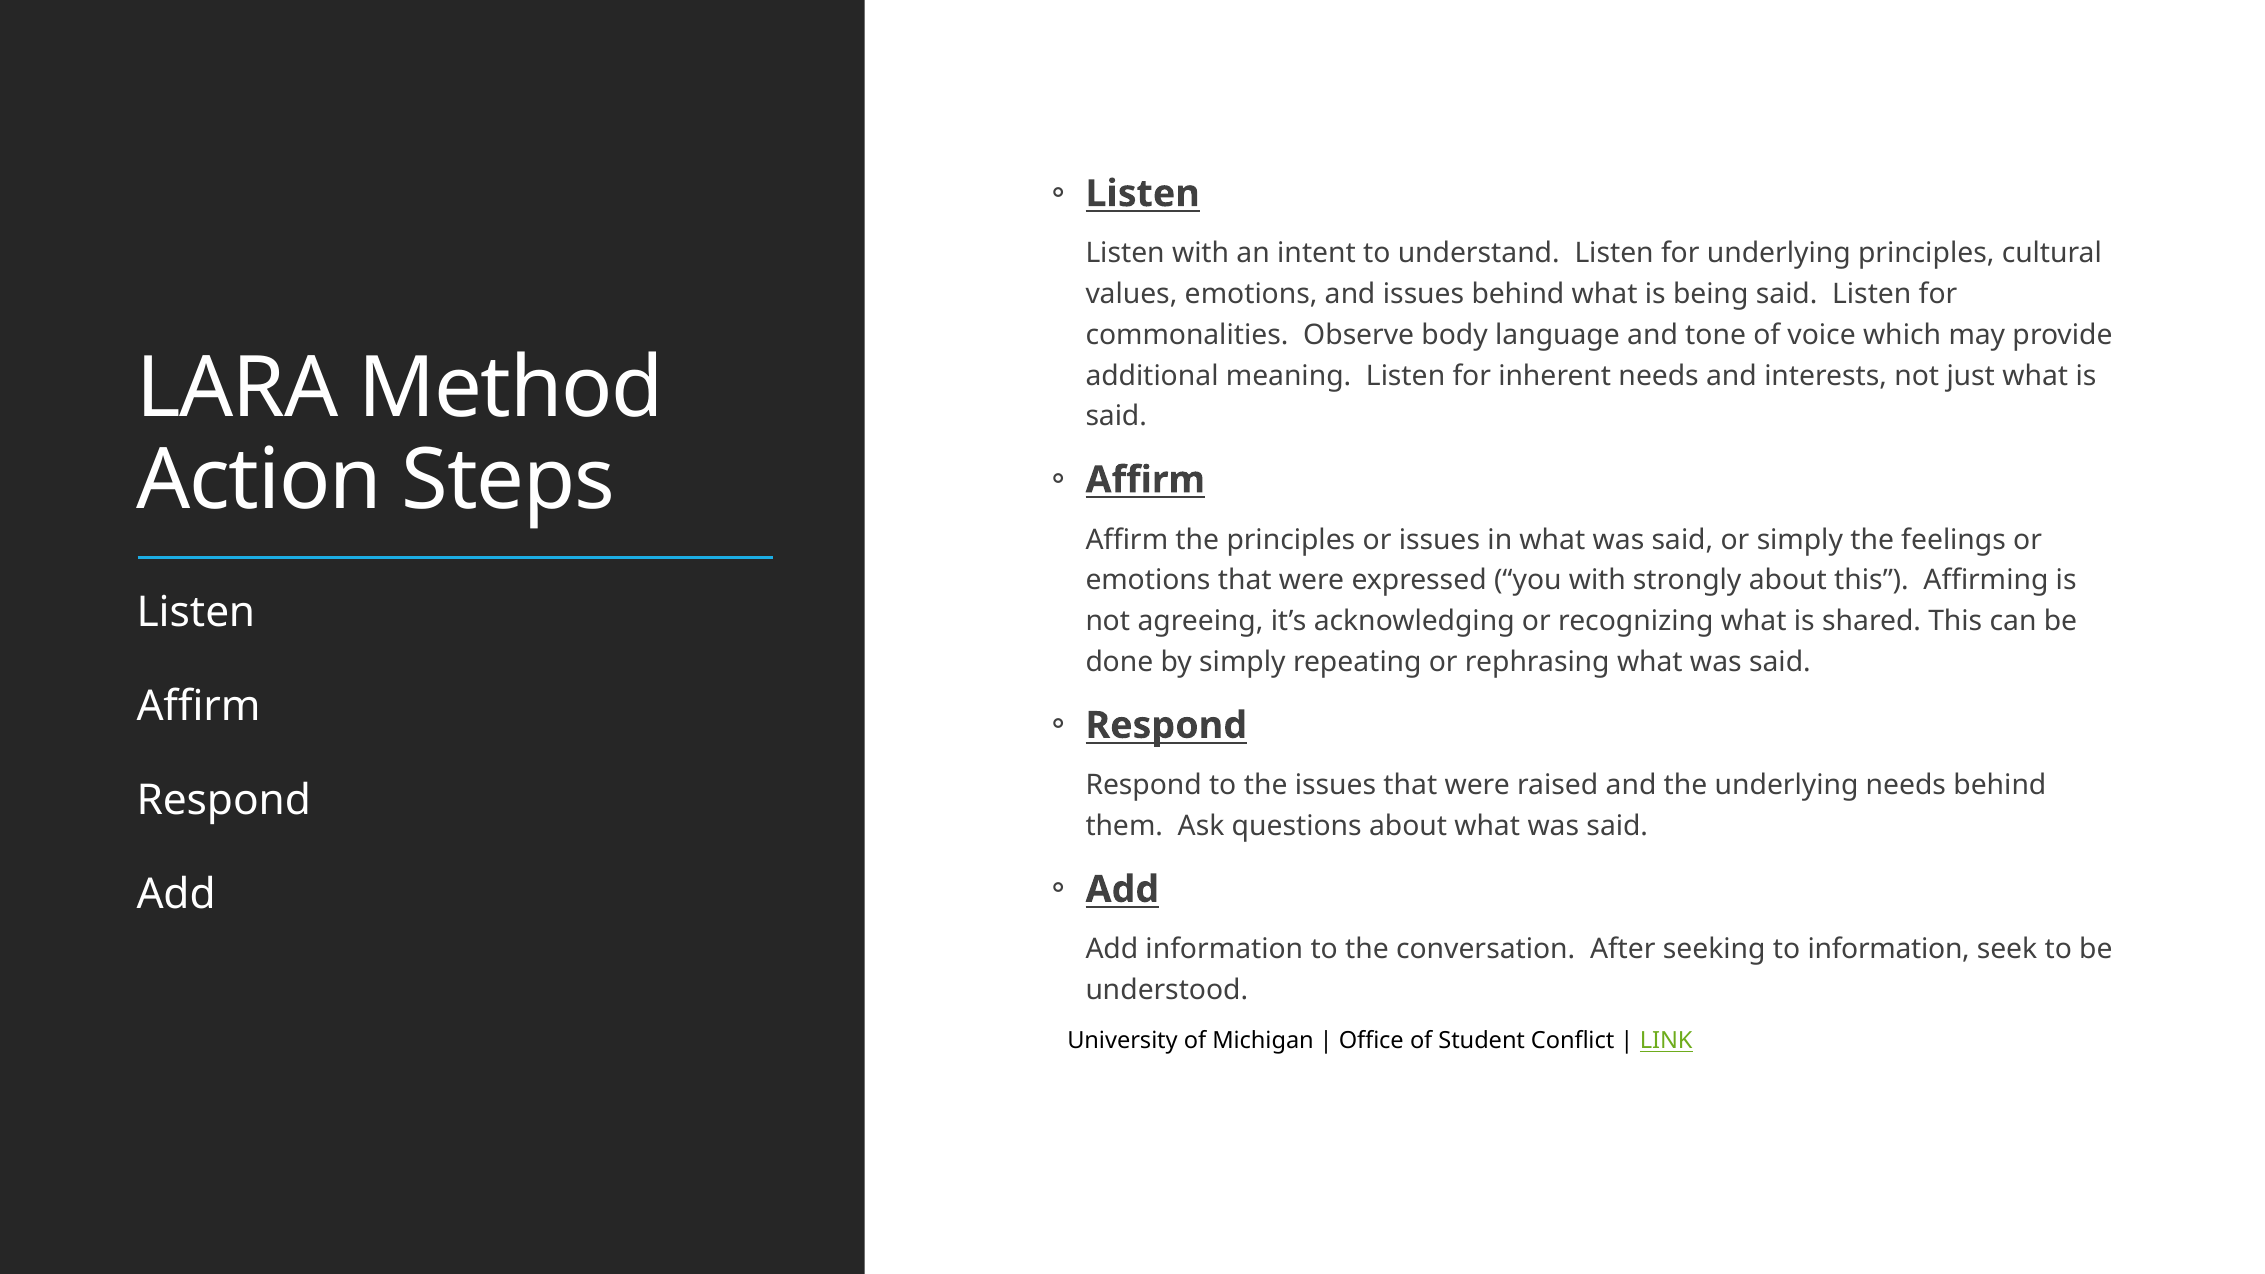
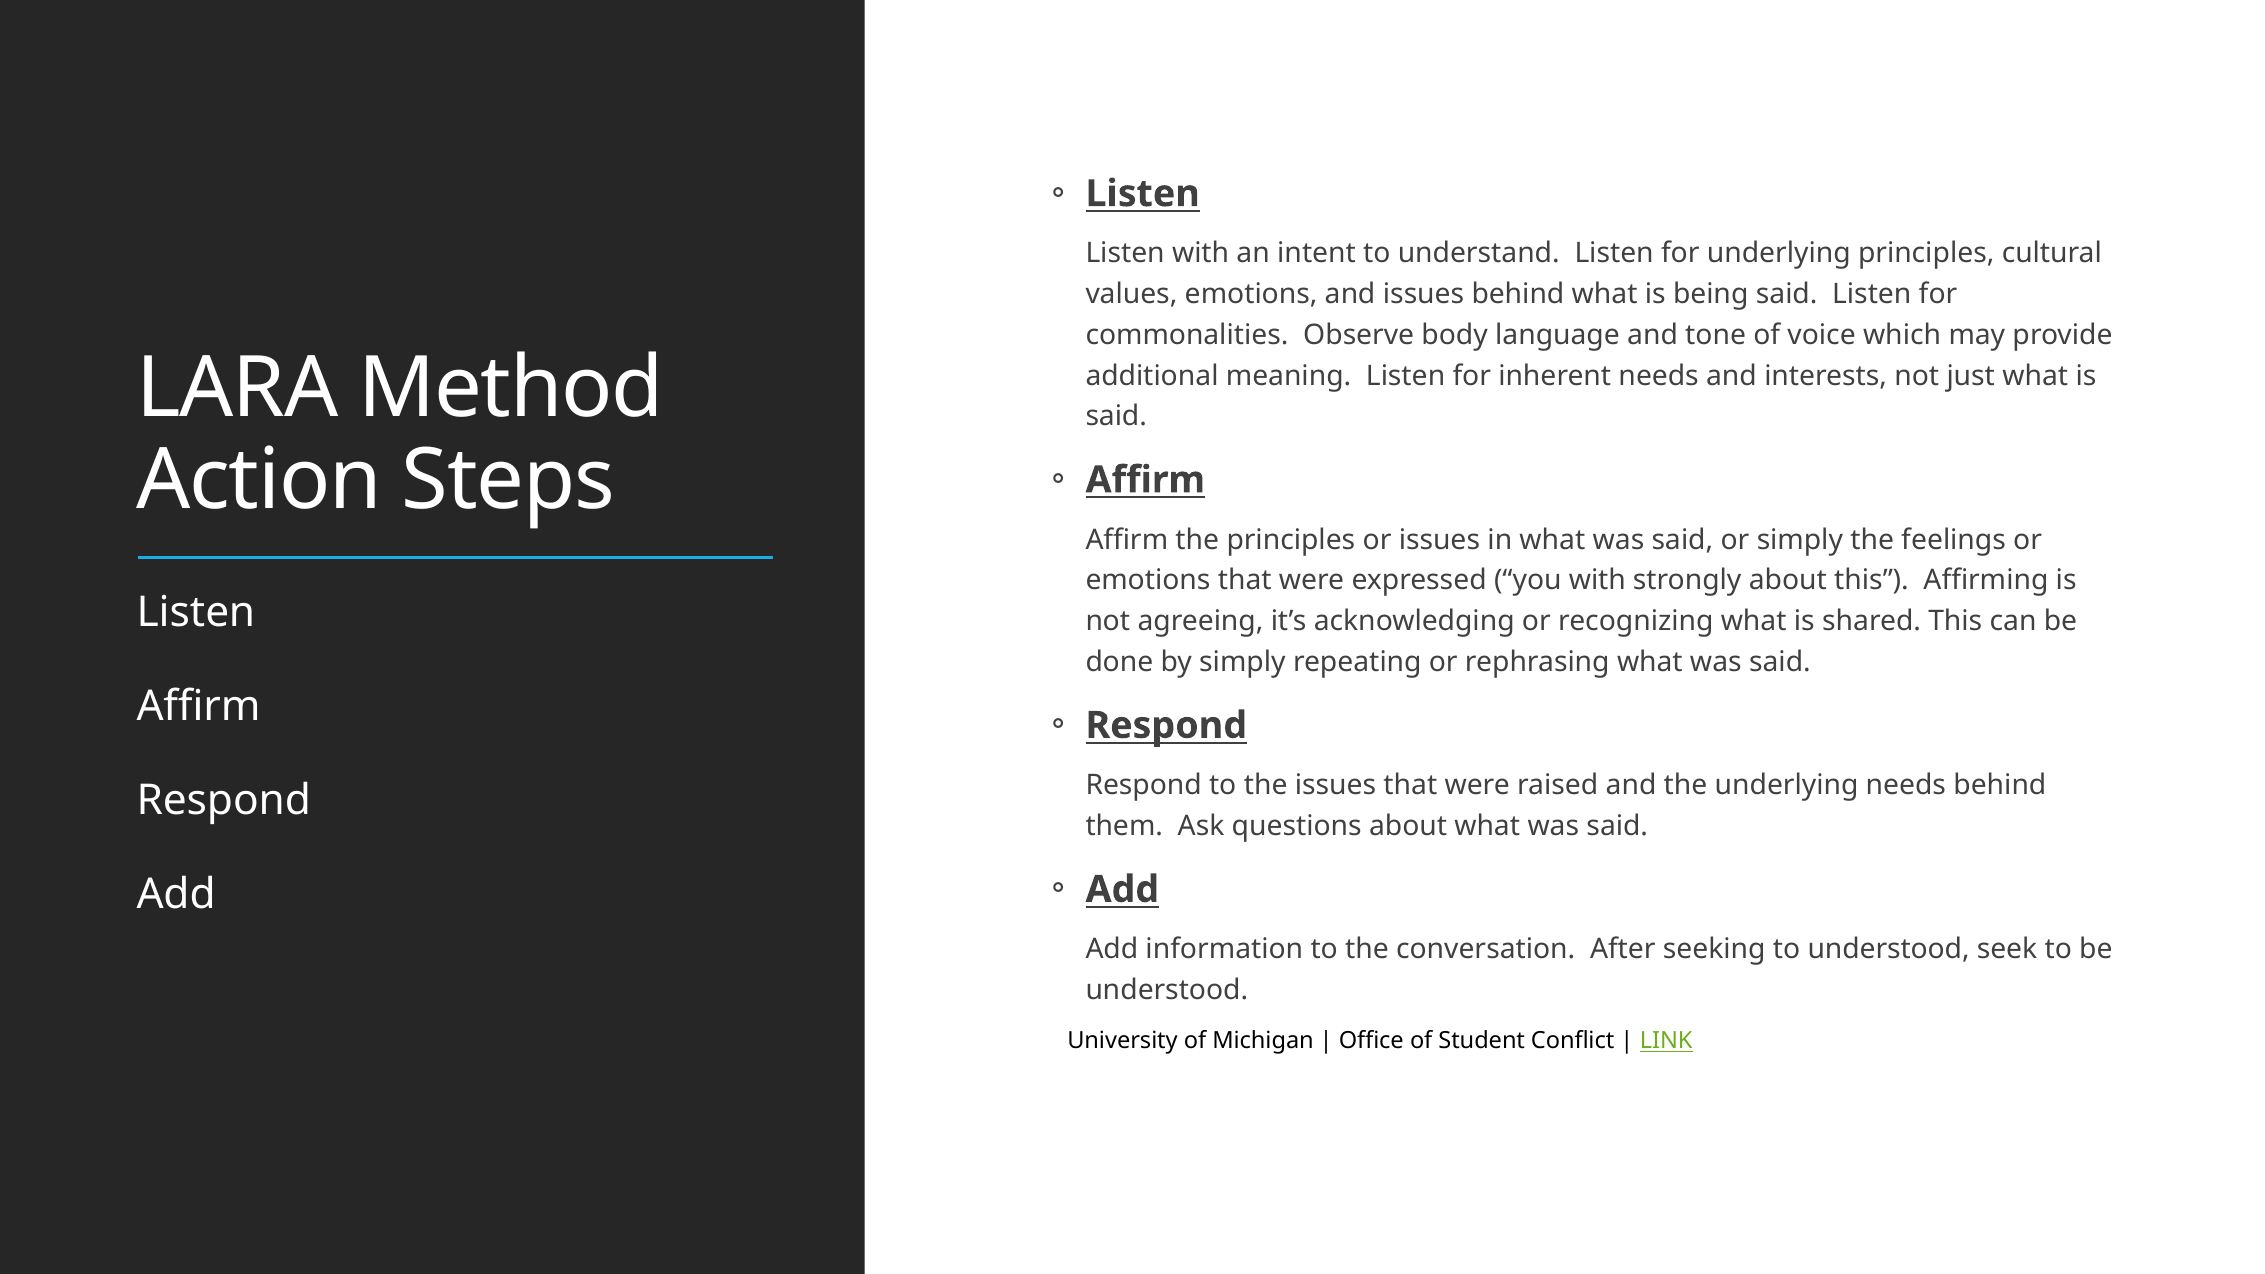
to information: information -> understood
